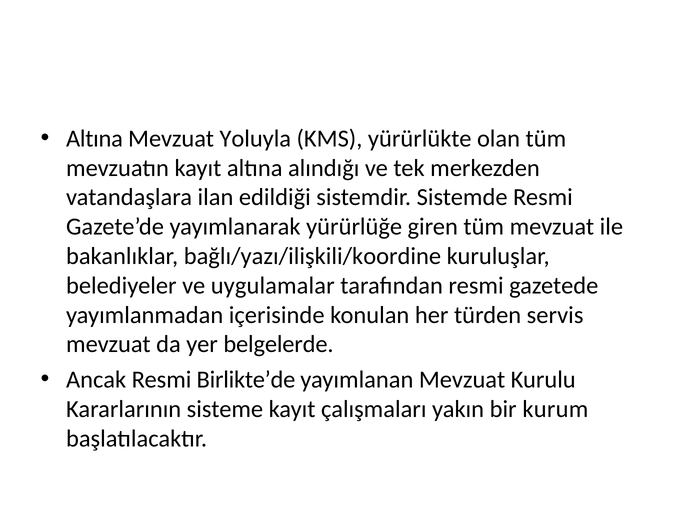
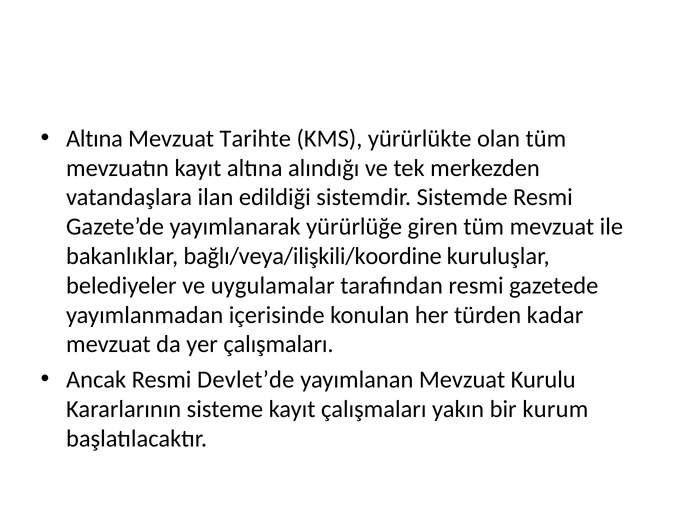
Yoluyla: Yoluyla -> Tarihte
bağlı/yazı/ilişkili/koordine: bağlı/yazı/ilişkili/koordine -> bağlı/veya/ilişkili/koordine
servis: servis -> kadar
yer belgelerde: belgelerde -> çalışmaları
Birlikte’de: Birlikte’de -> Devlet’de
